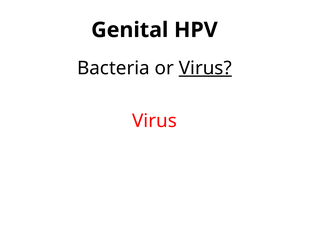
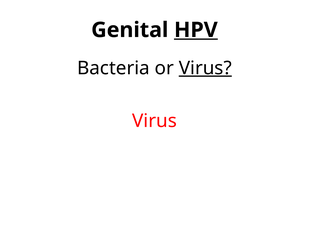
HPV underline: none -> present
